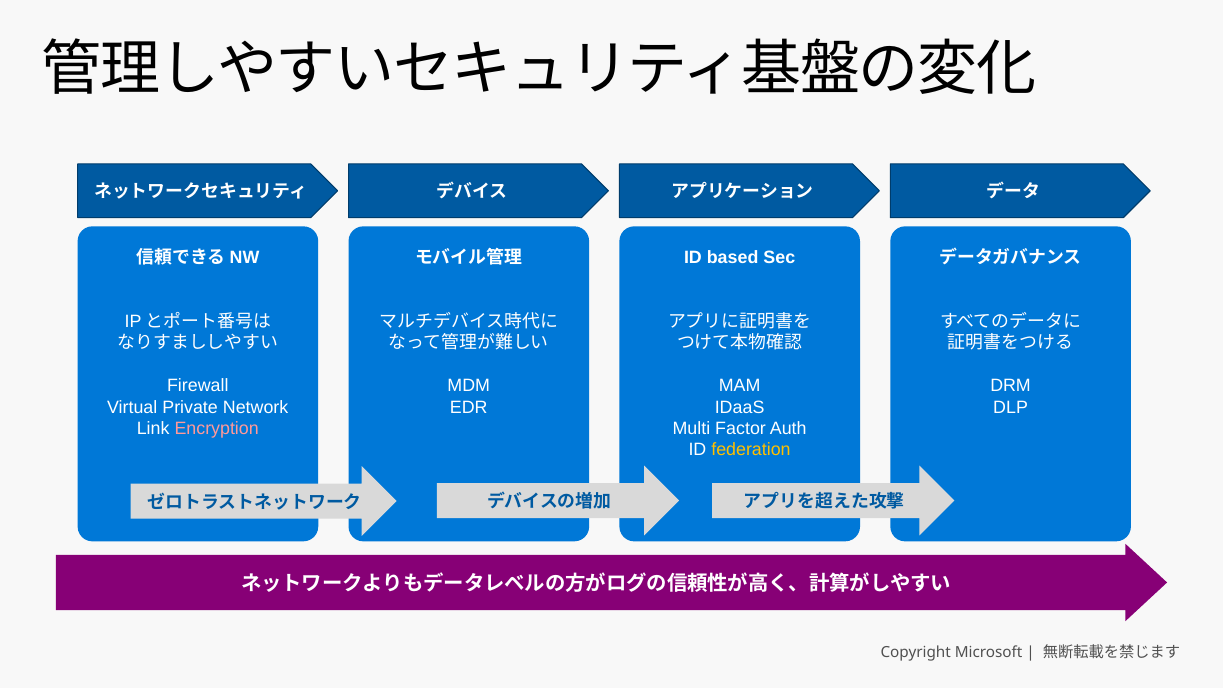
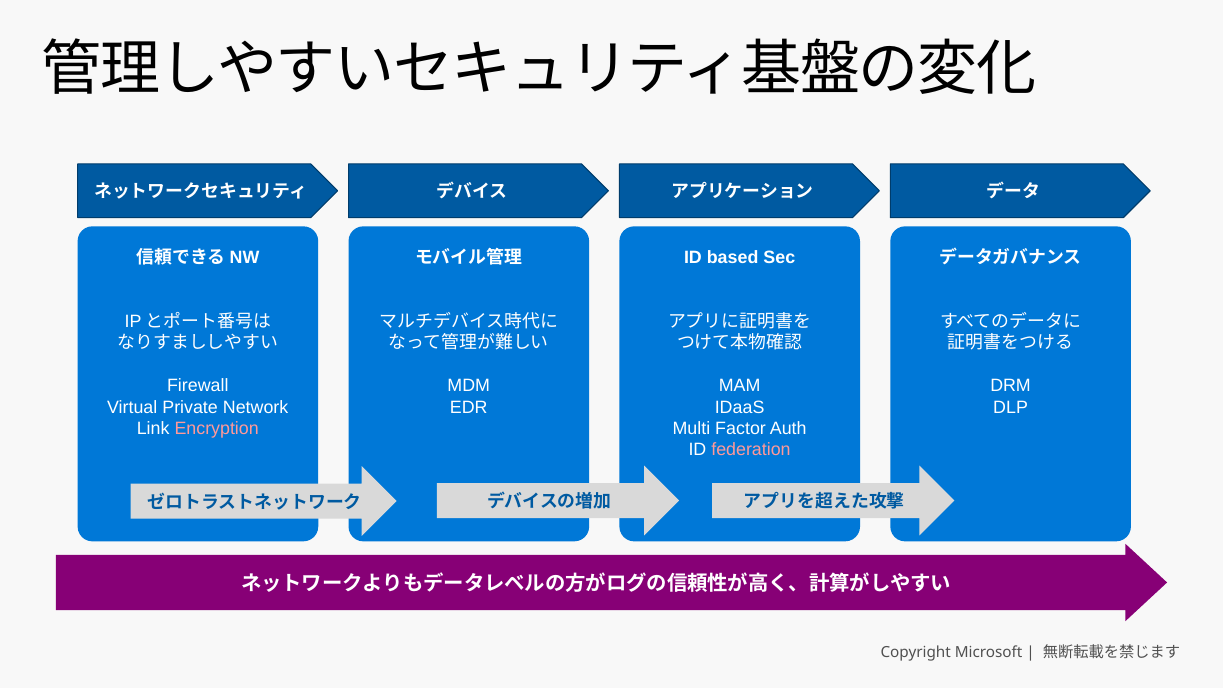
federation colour: yellow -> pink
